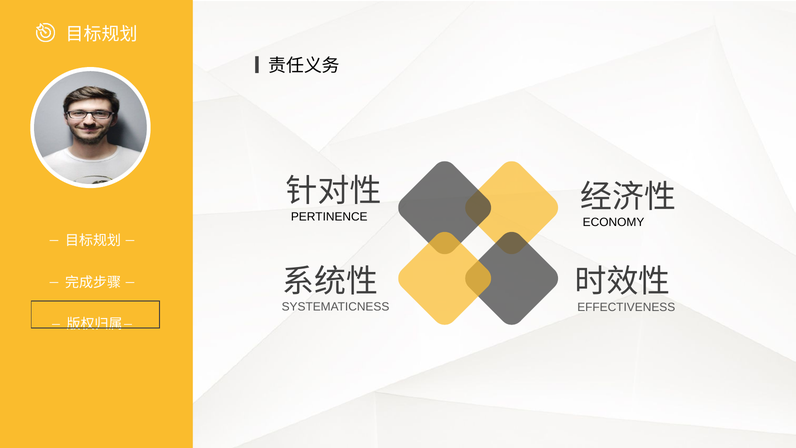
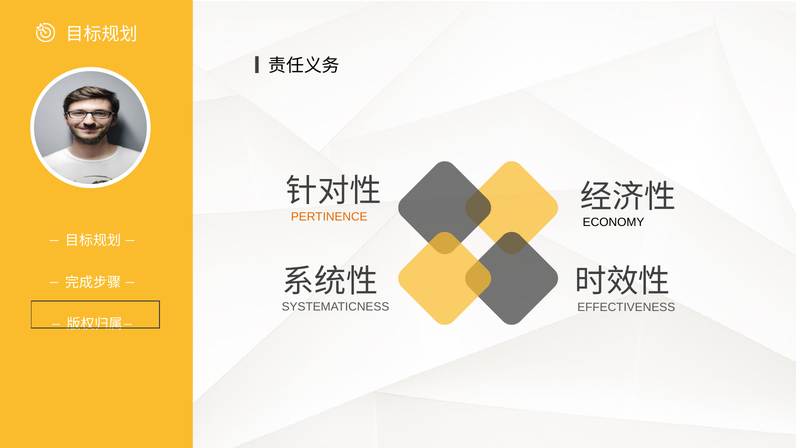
PERTINENCE colour: black -> orange
